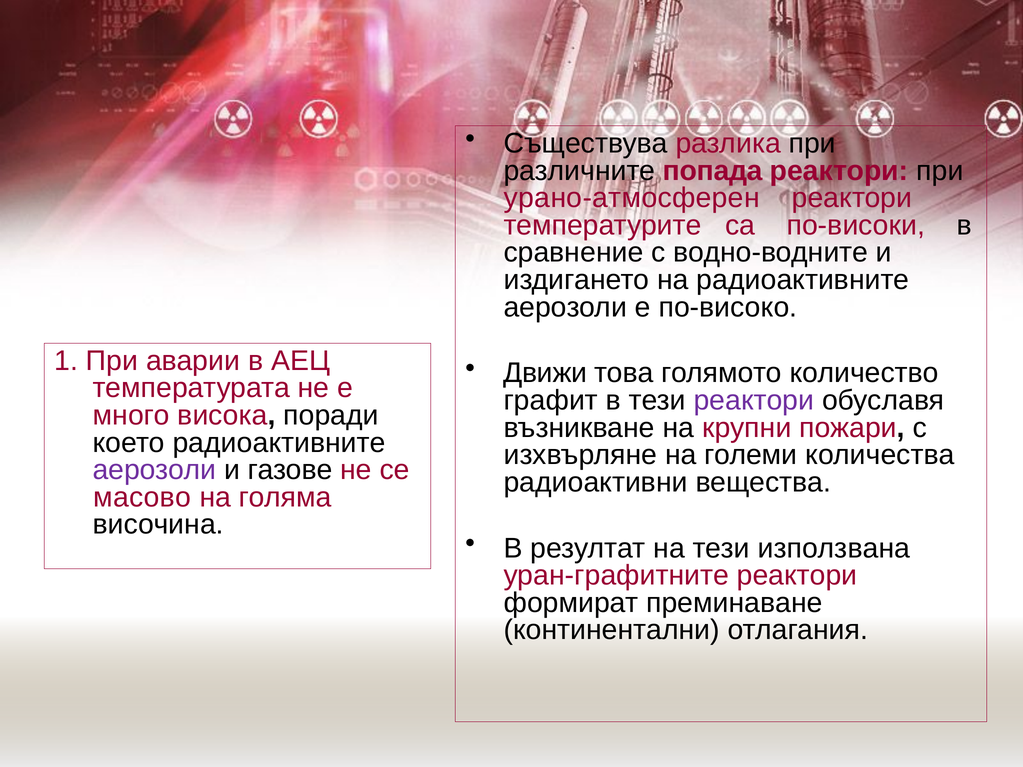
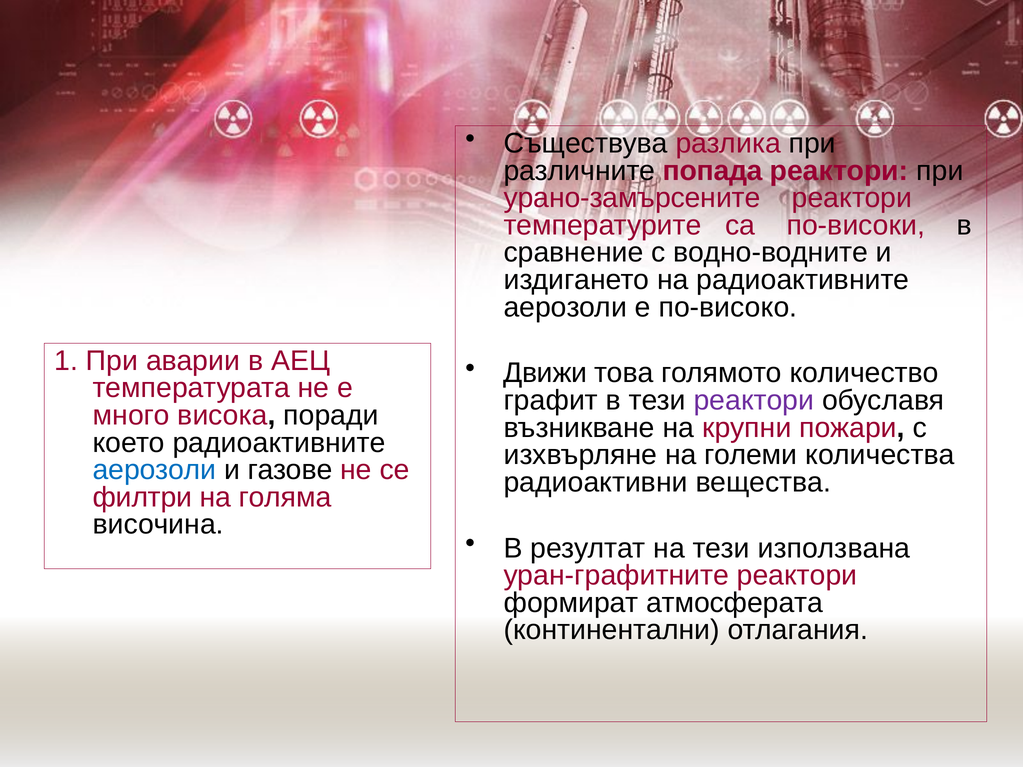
урано-атмосферен: урано-атмосферен -> урано-замърсените
аерозоли at (155, 470) colour: purple -> blue
масово: масово -> филтри
преминаване: преминаване -> атмосферата
